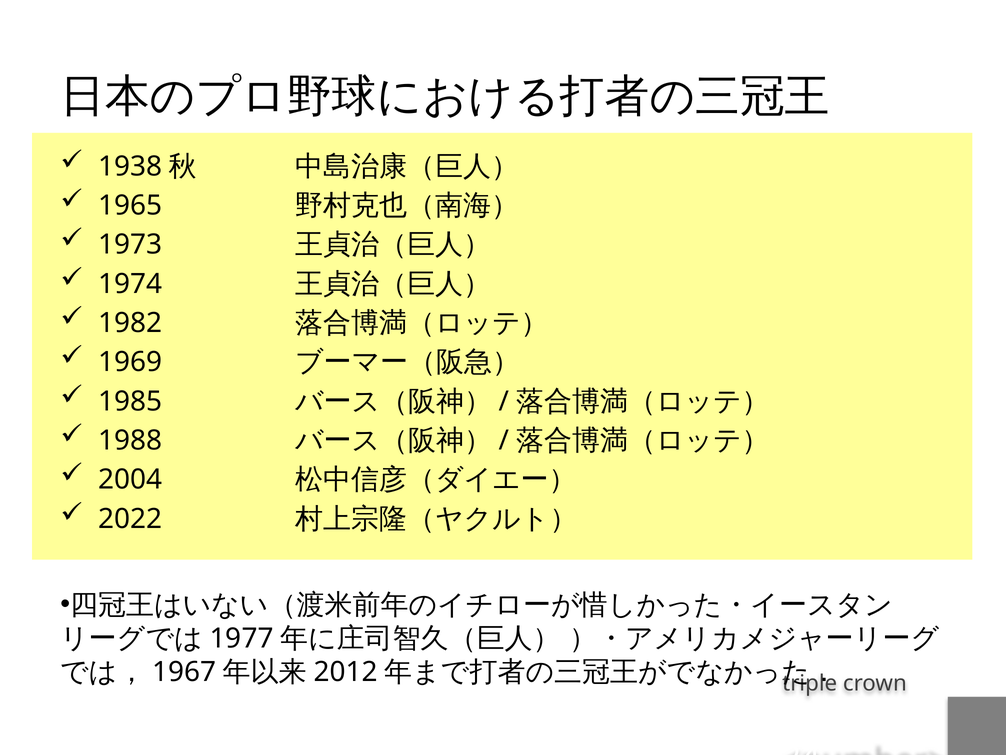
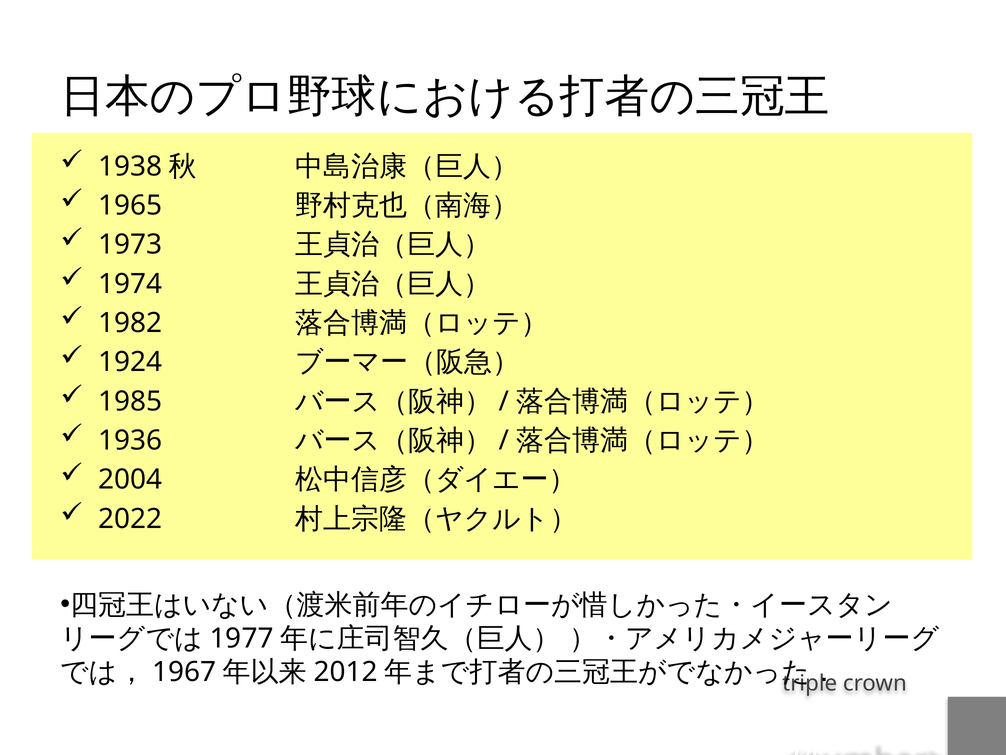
1969: 1969 -> 1924
1988: 1988 -> 1936
